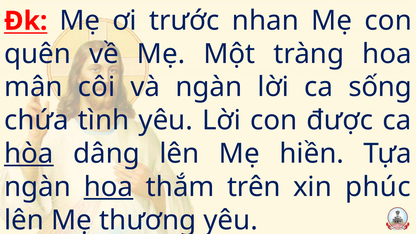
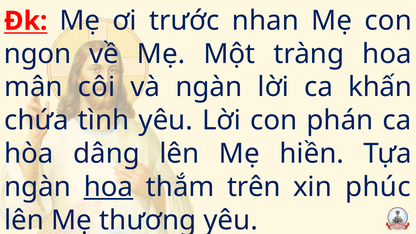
quên: quên -> ngon
sống: sống -> khấn
được: được -> phán
hòa underline: present -> none
